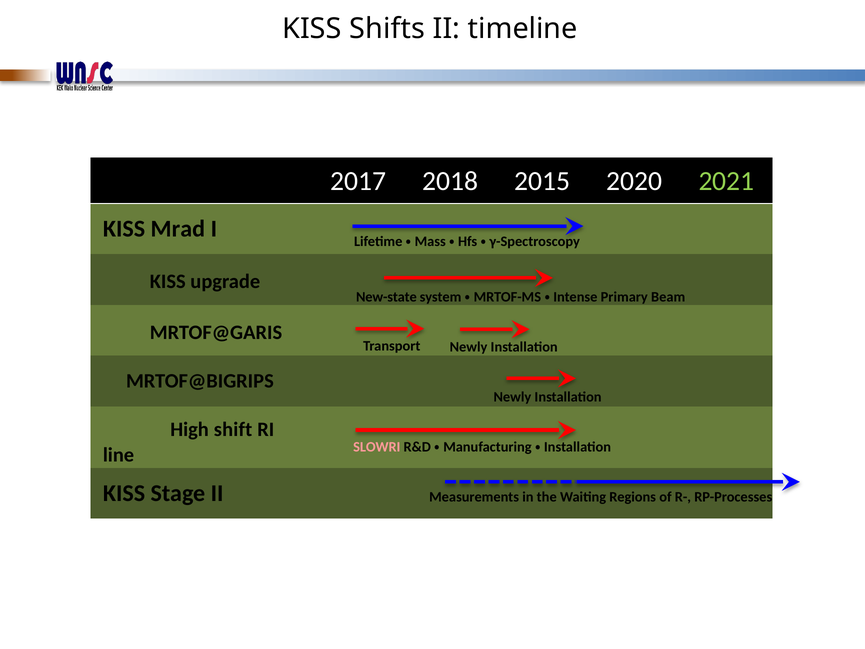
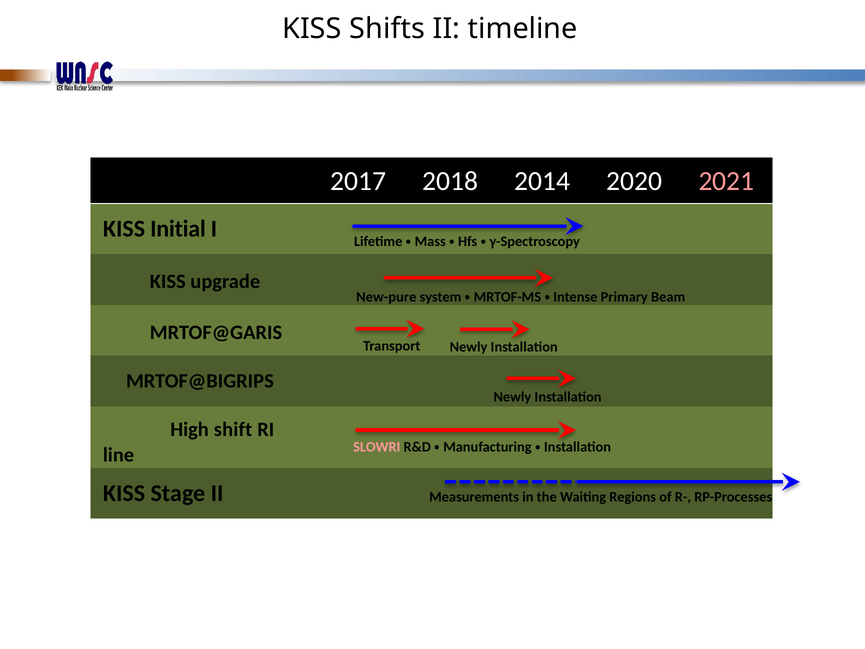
2015: 2015 -> 2014
2021 colour: light green -> pink
Mrad: Mrad -> Initial
New-state: New-state -> New-pure
